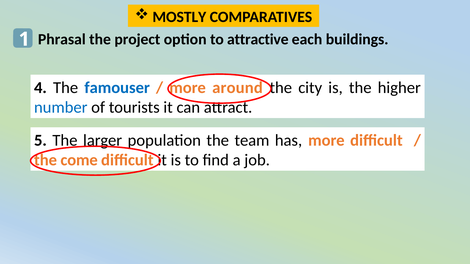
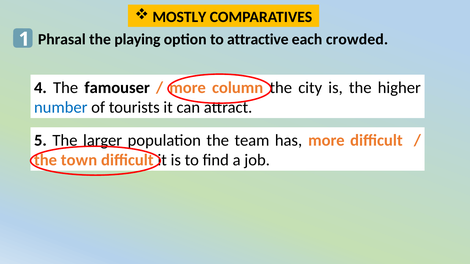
project: project -> playing
buildings: buildings -> crowded
famouser colour: blue -> black
around: around -> column
come: come -> town
